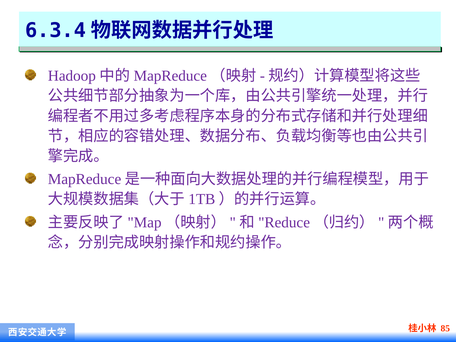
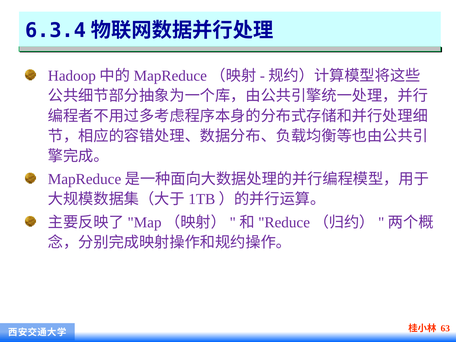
85: 85 -> 63
